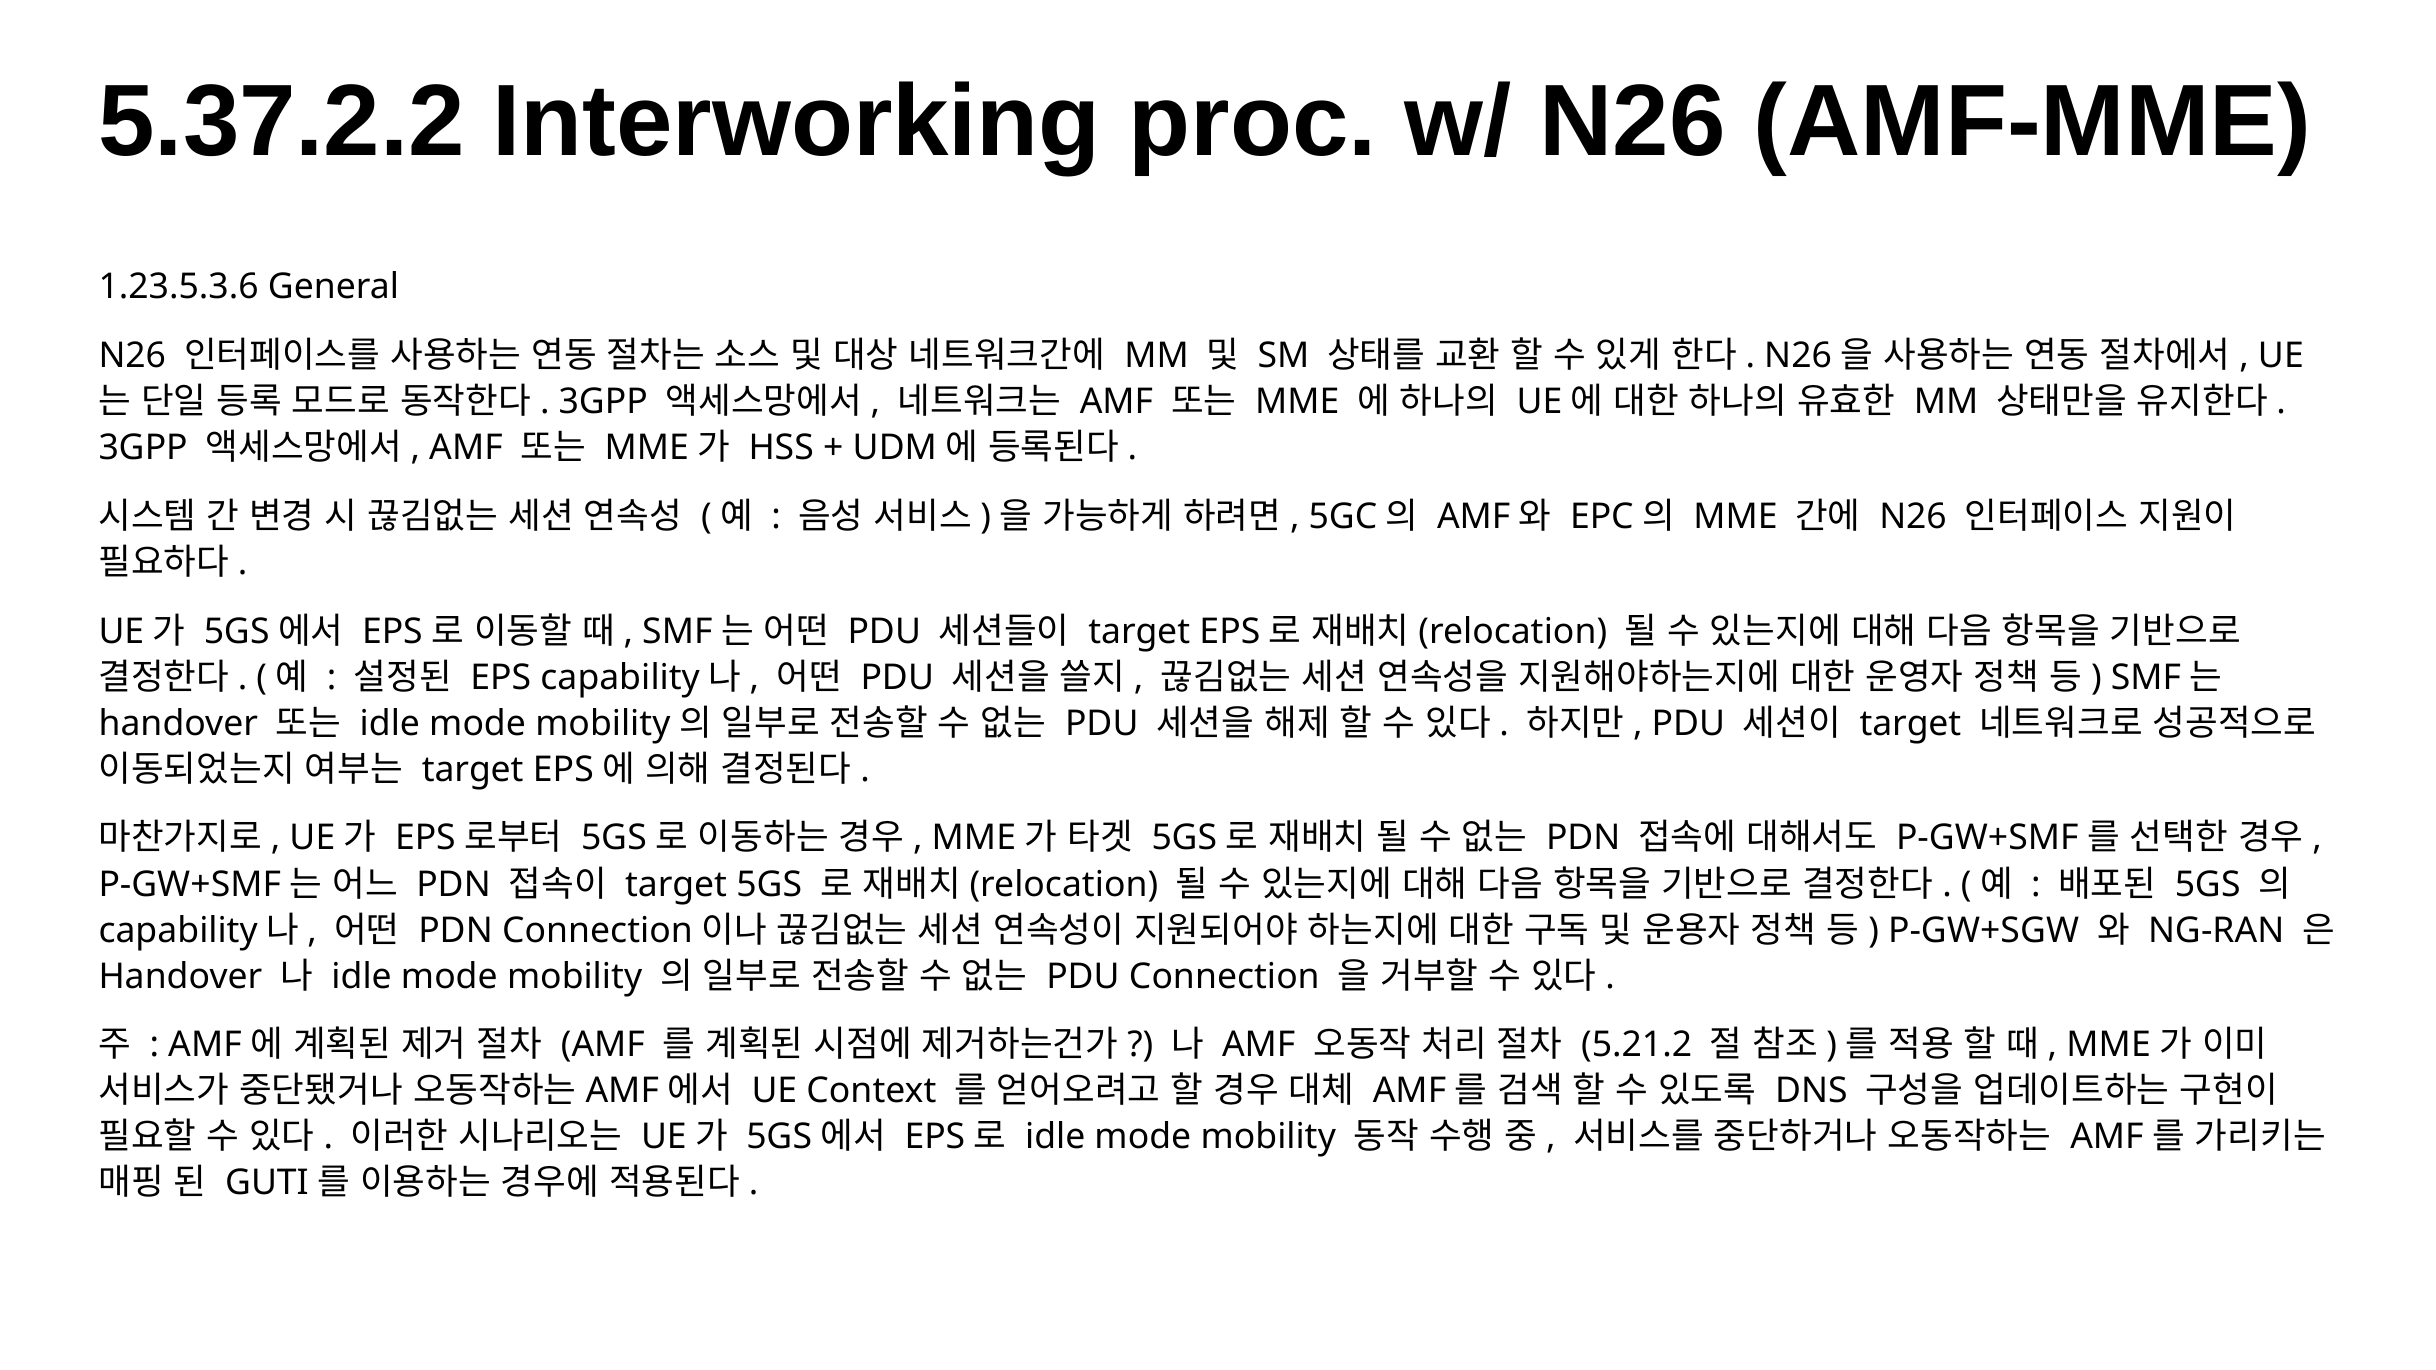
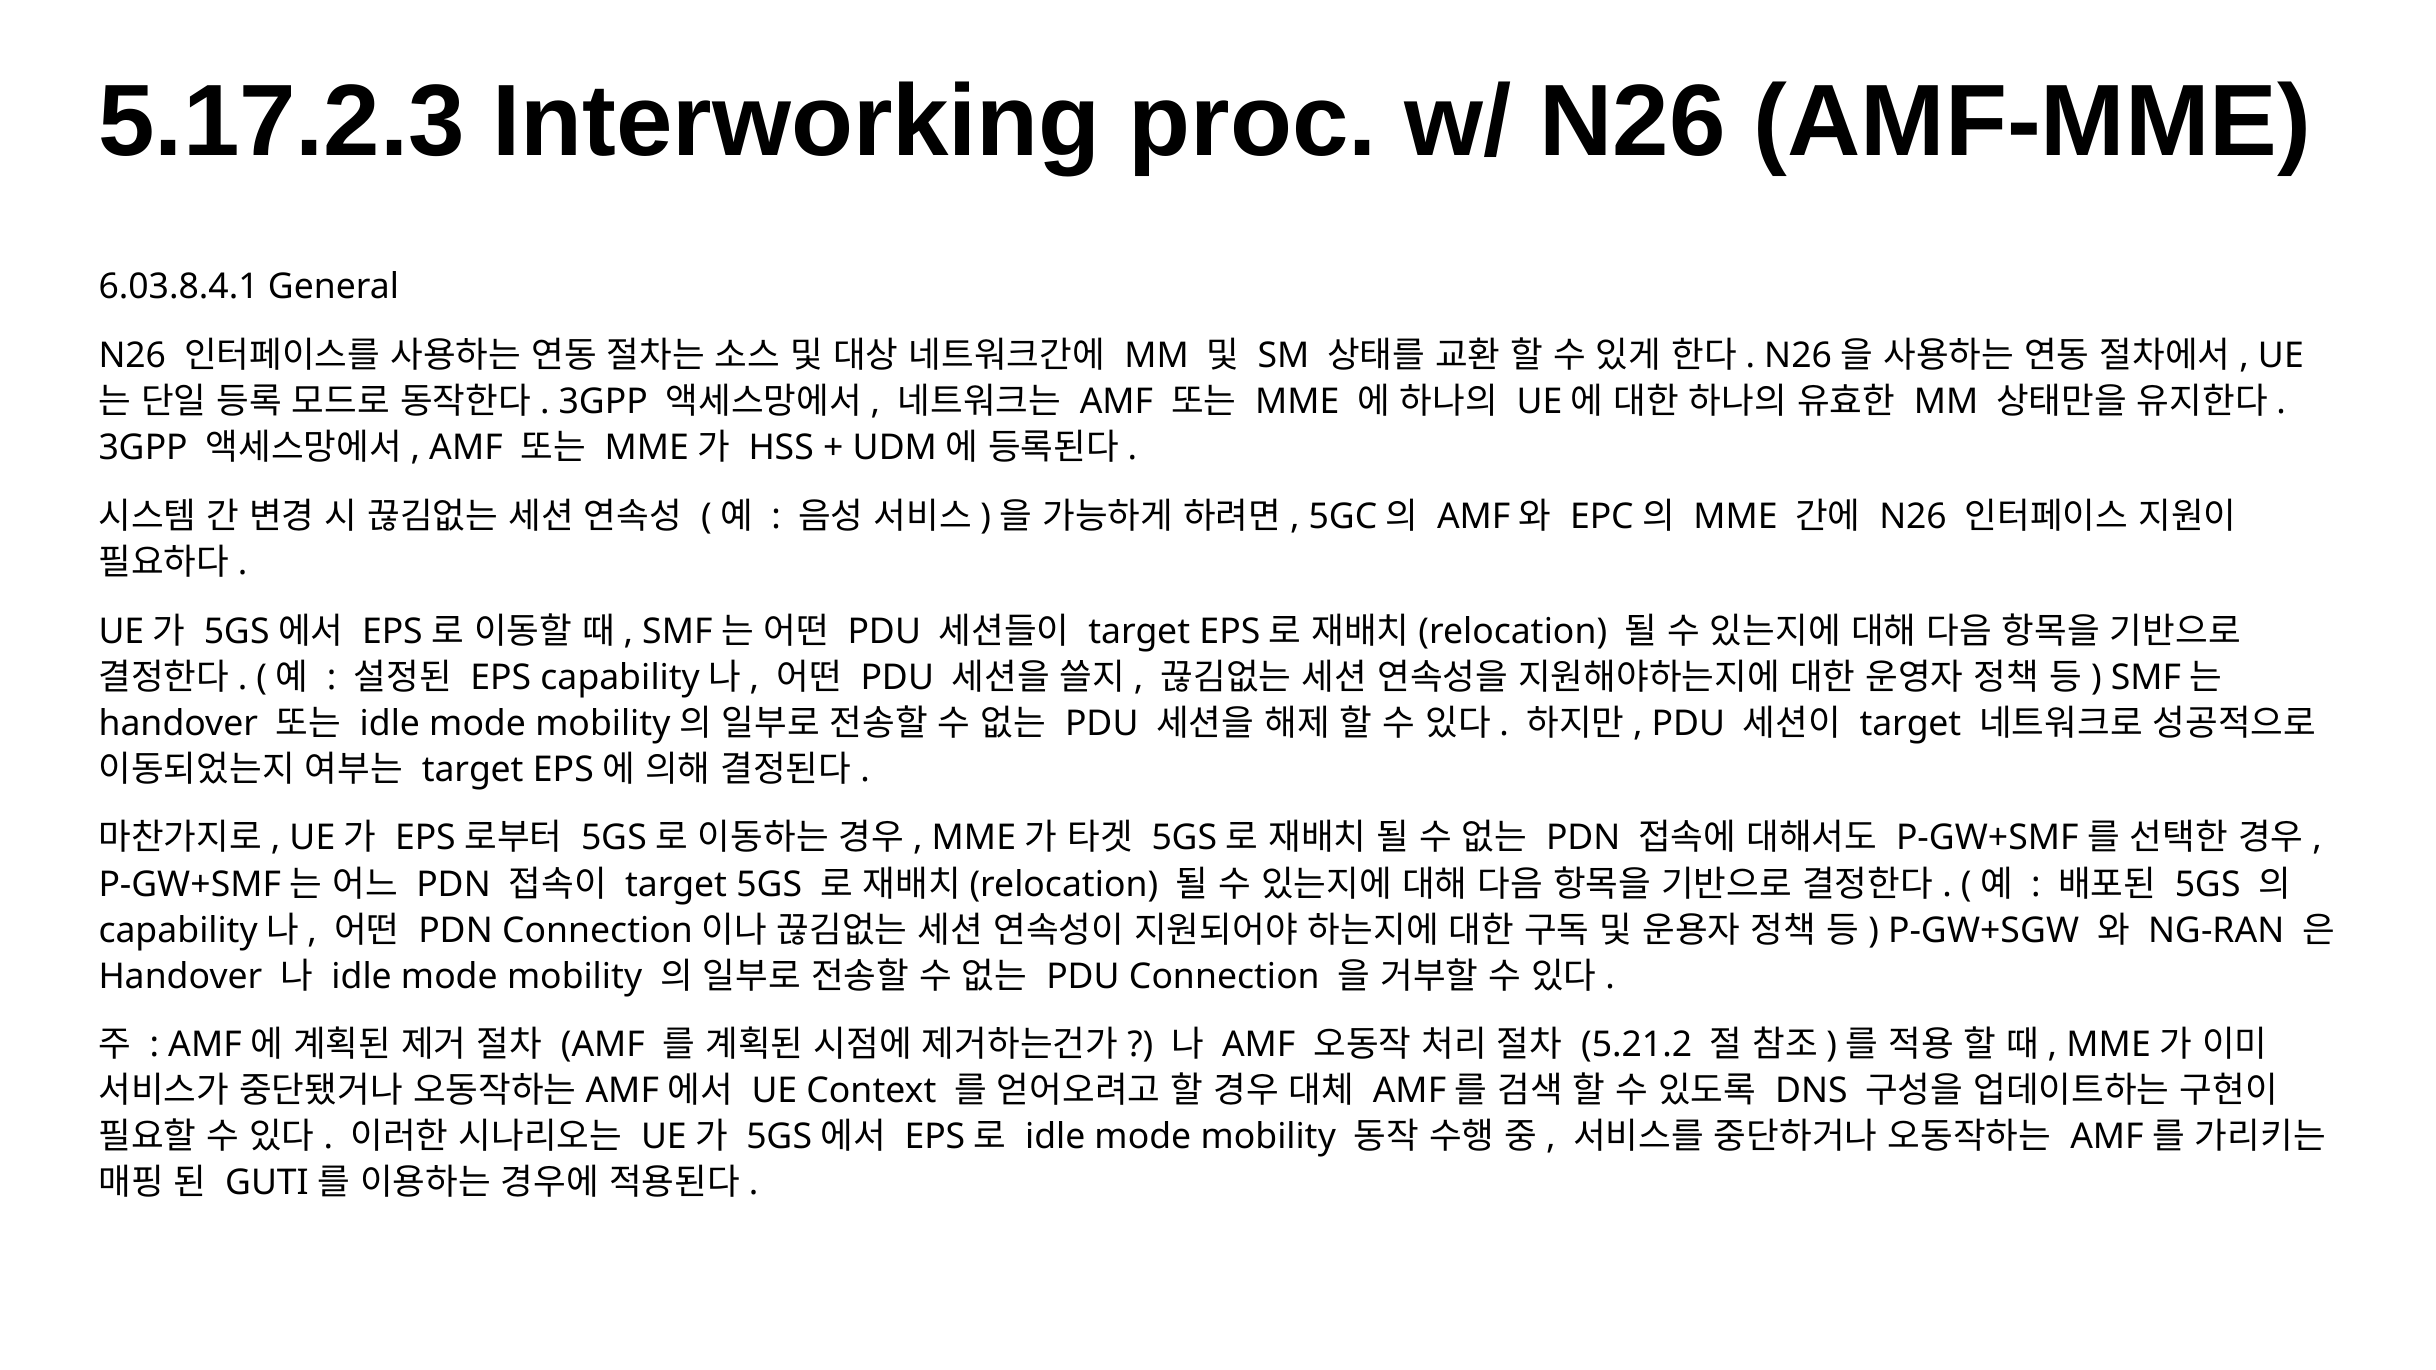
5.37.2.2: 5.37.2.2 -> 5.17.2.3
1.23.5.3.6: 1.23.5.3.6 -> 6.03.8.4.1
